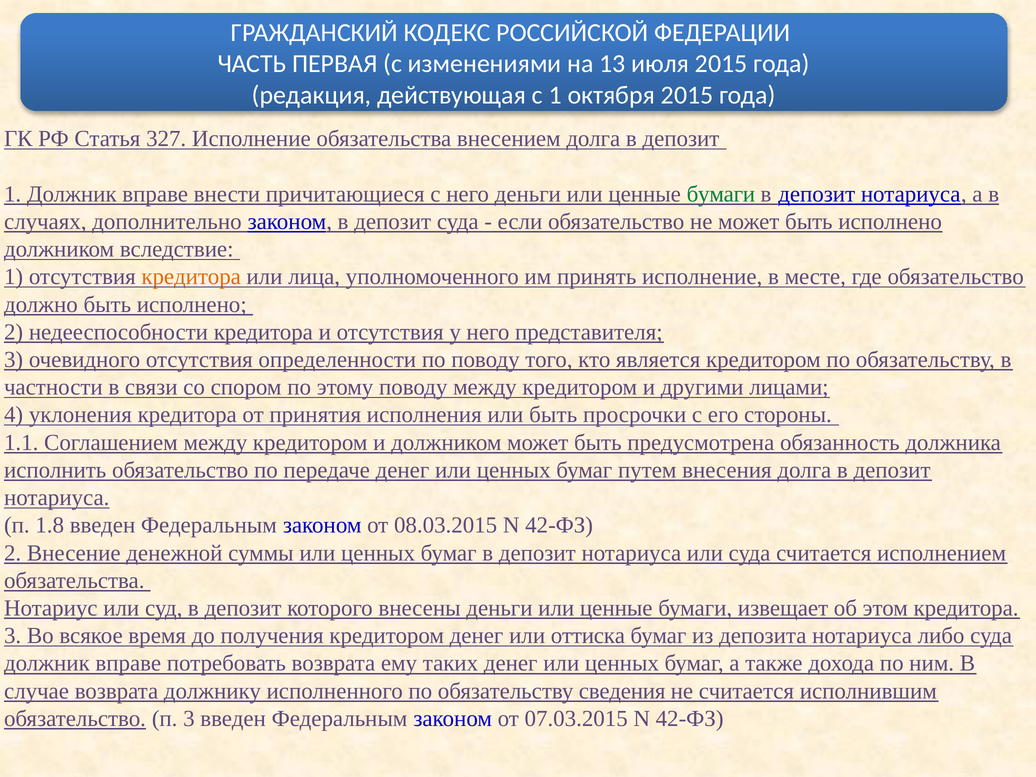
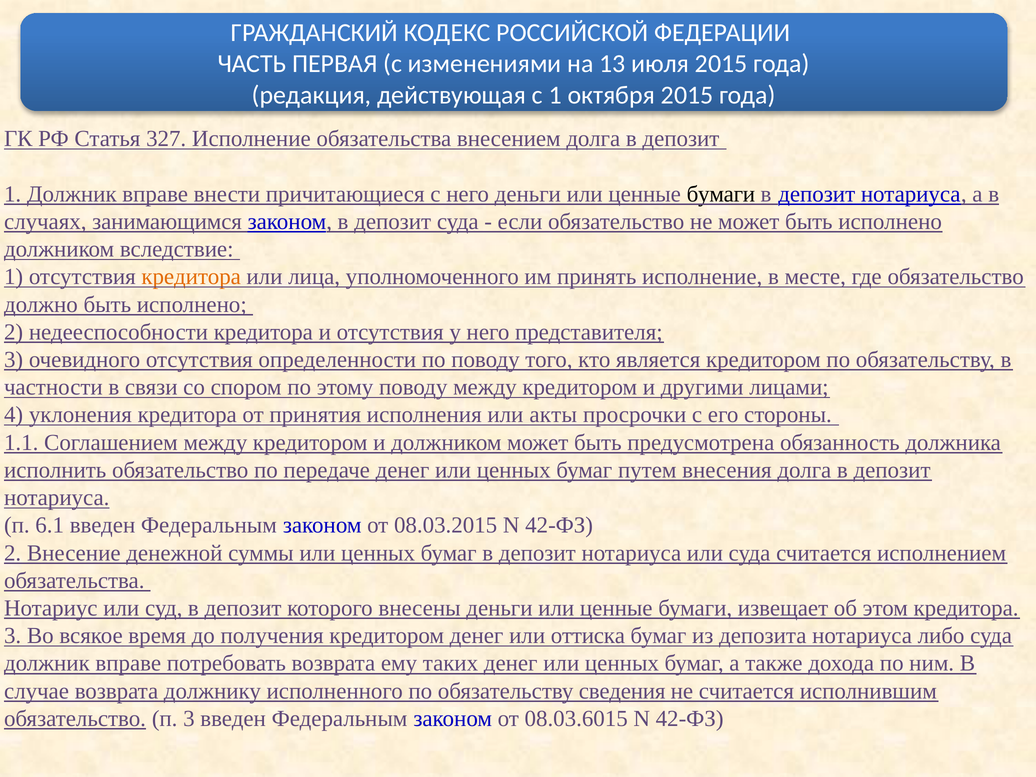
бумаги at (721, 194) colour: green -> black
дополнительно: дополнительно -> занимающимся
или быть: быть -> акты
1.8: 1.8 -> 6.1
07.03.2015: 07.03.2015 -> 08.03.6015
